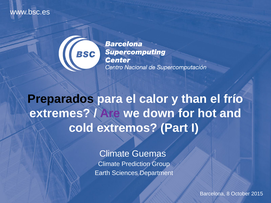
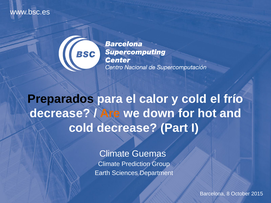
y than: than -> cold
extremes at (60, 114): extremes -> decrease
Are colour: purple -> orange
cold extremos: extremos -> decrease
